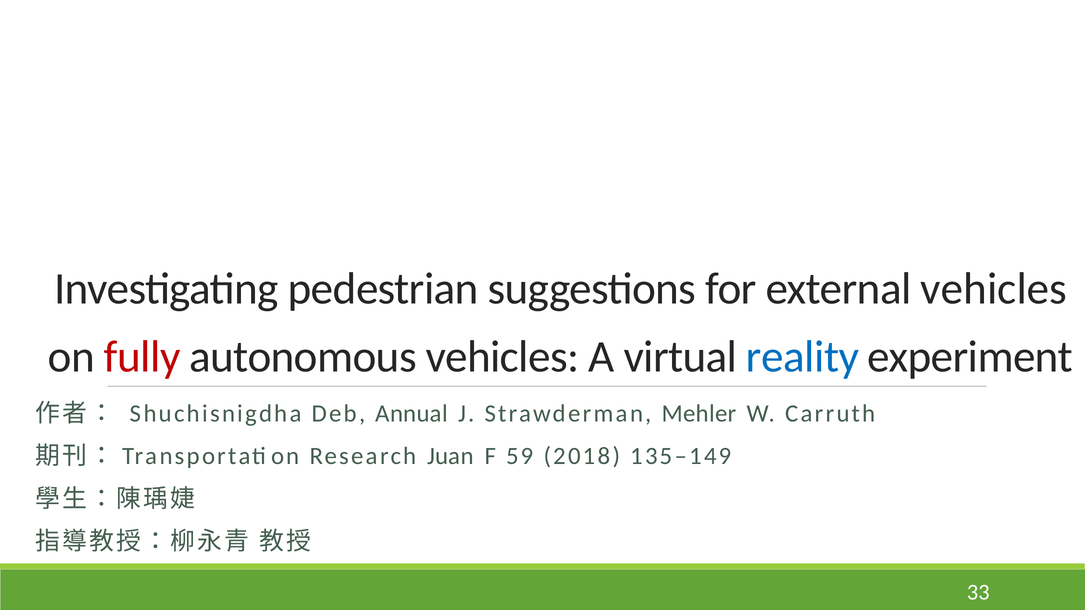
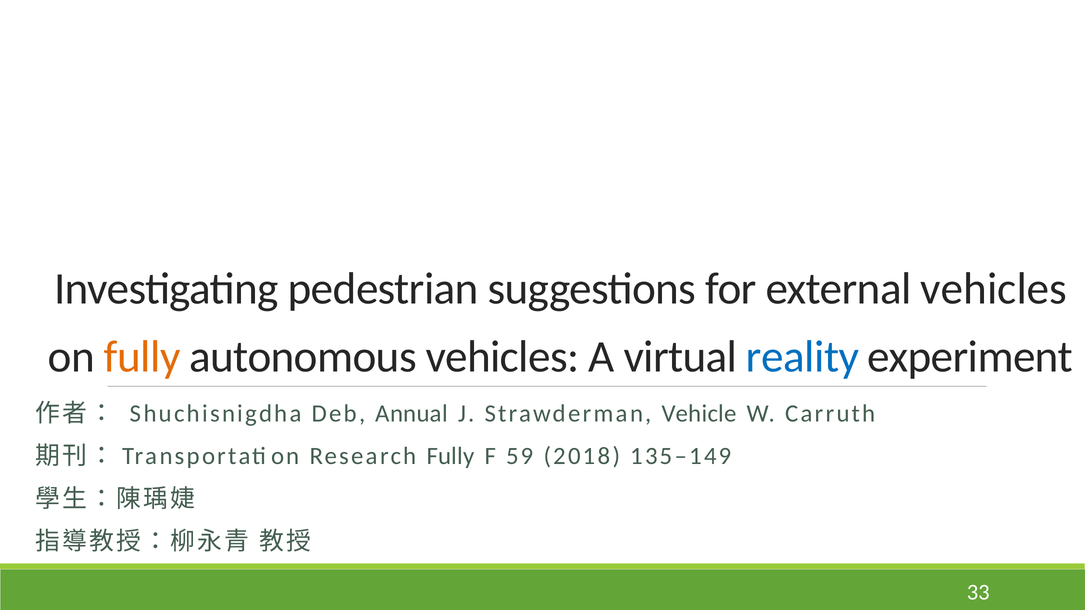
fully at (142, 357) colour: red -> orange
Mehler: Mehler -> Vehicle
Research Juan: Juan -> Fully
